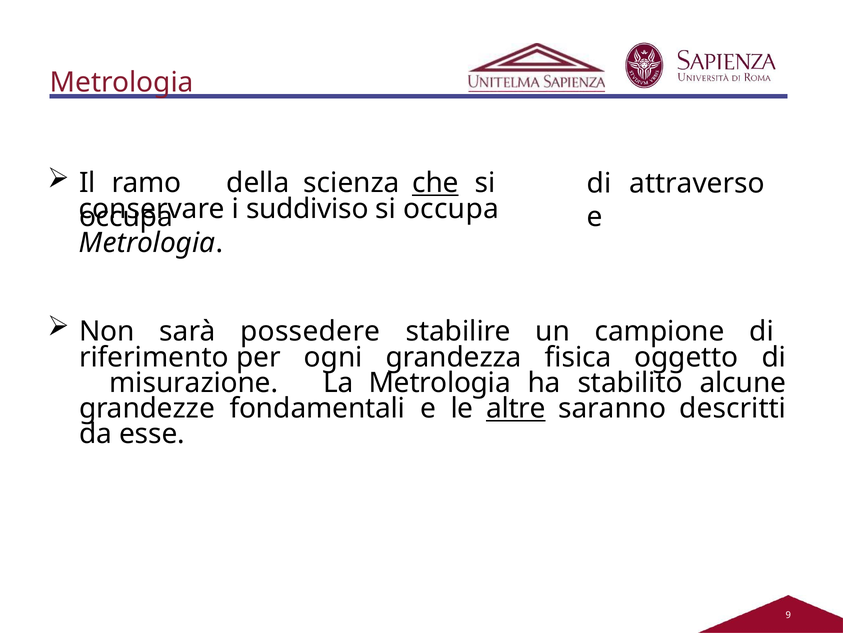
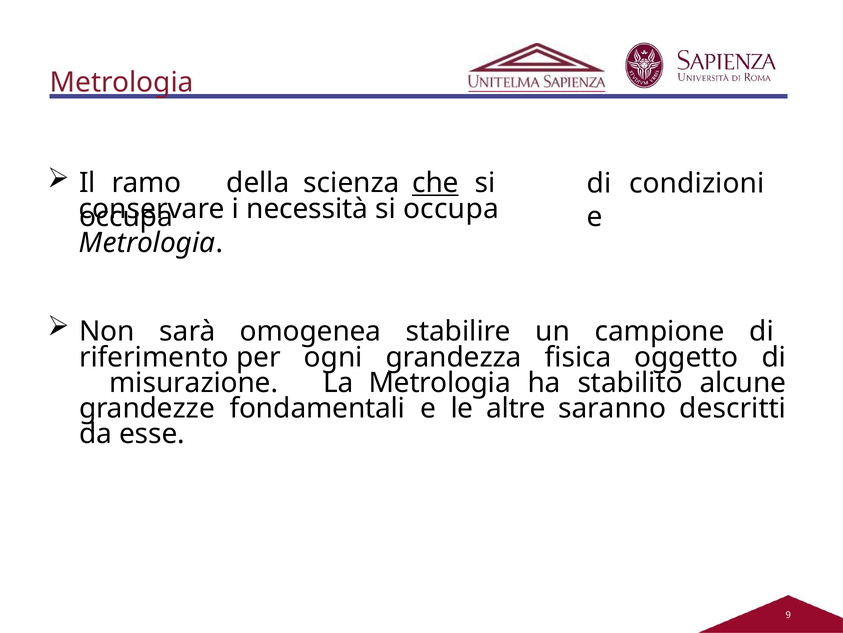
attraverso: attraverso -> condizioni
suddiviso: suddiviso -> necessità
possedere: possedere -> omogenea
altre underline: present -> none
